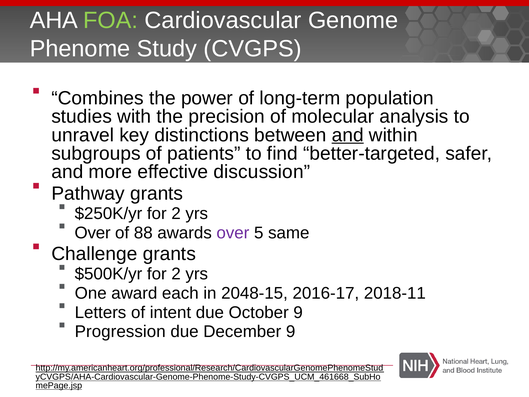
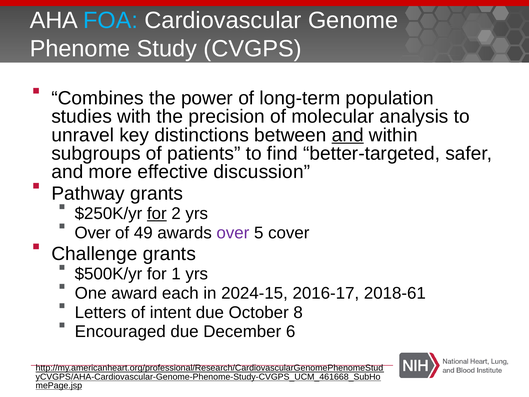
FOA colour: light green -> light blue
for at (157, 213) underline: none -> present
88: 88 -> 49
same: same -> cover
$500K/yr for 2: 2 -> 1
2048-15: 2048-15 -> 2024-15
2018-11: 2018-11 -> 2018-61
October 9: 9 -> 8
Progression: Progression -> Encouraged
December 9: 9 -> 6
